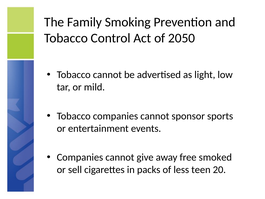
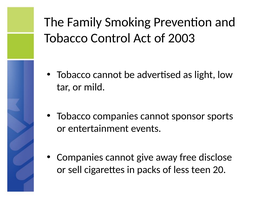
2050: 2050 -> 2003
smoked: smoked -> disclose
